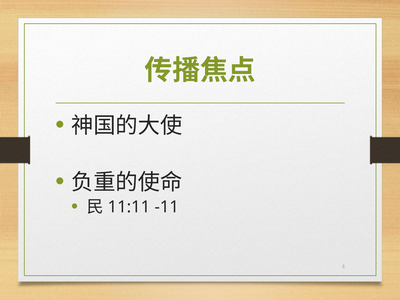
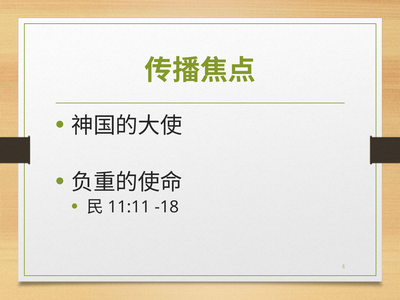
-11: -11 -> -18
